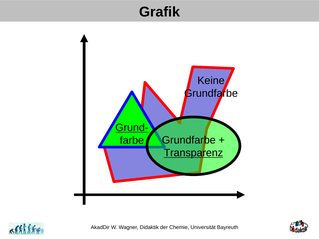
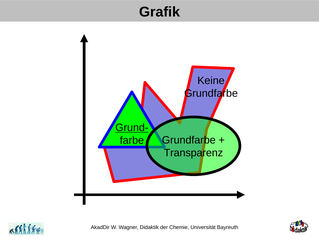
Transparenz underline: present -> none
